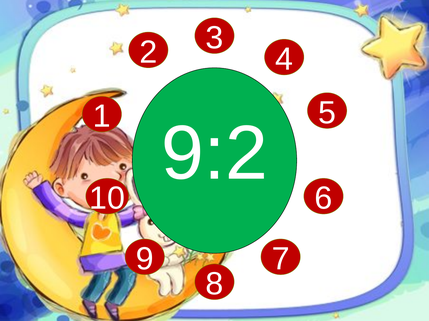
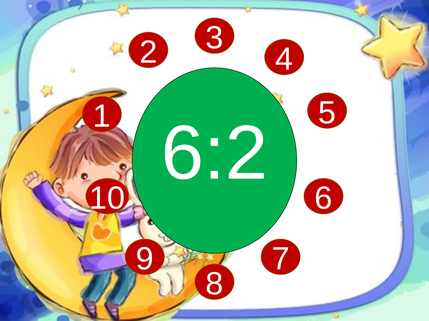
9:2: 9:2 -> 6:2
